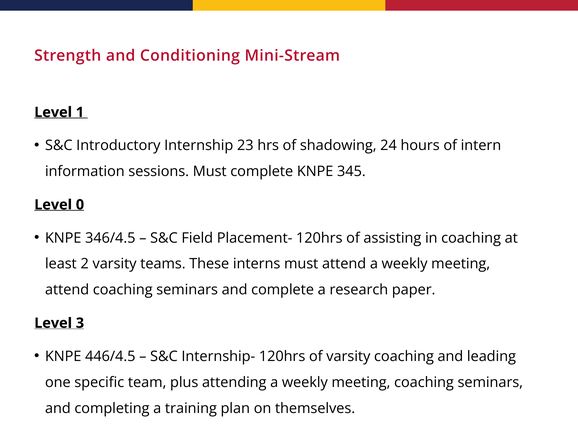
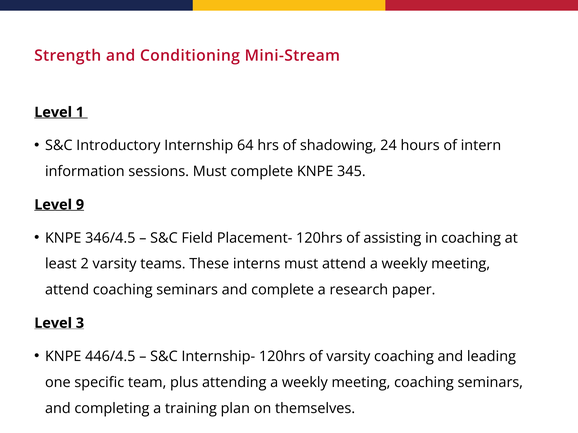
23: 23 -> 64
0: 0 -> 9
